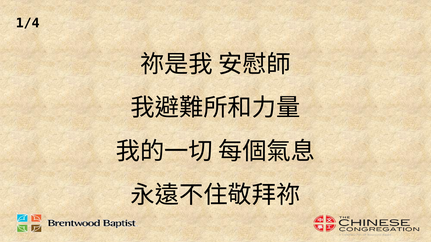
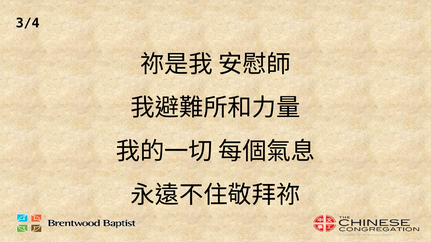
1/4: 1/4 -> 3/4
